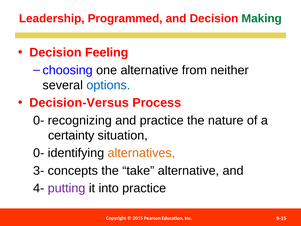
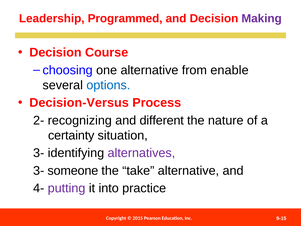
Making colour: green -> purple
Feeling: Feeling -> Course
neither: neither -> enable
0- at (39, 120): 0- -> 2-
and practice: practice -> different
0- at (39, 153): 0- -> 3-
alternatives colour: orange -> purple
concepts: concepts -> someone
